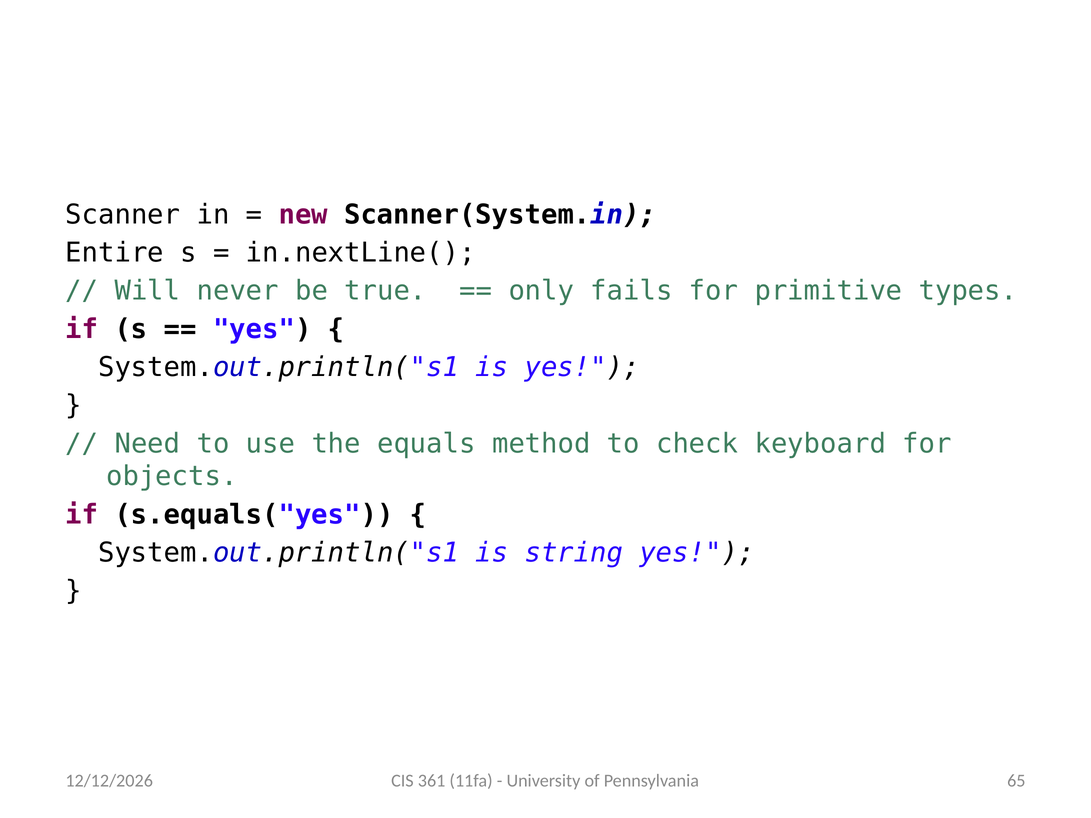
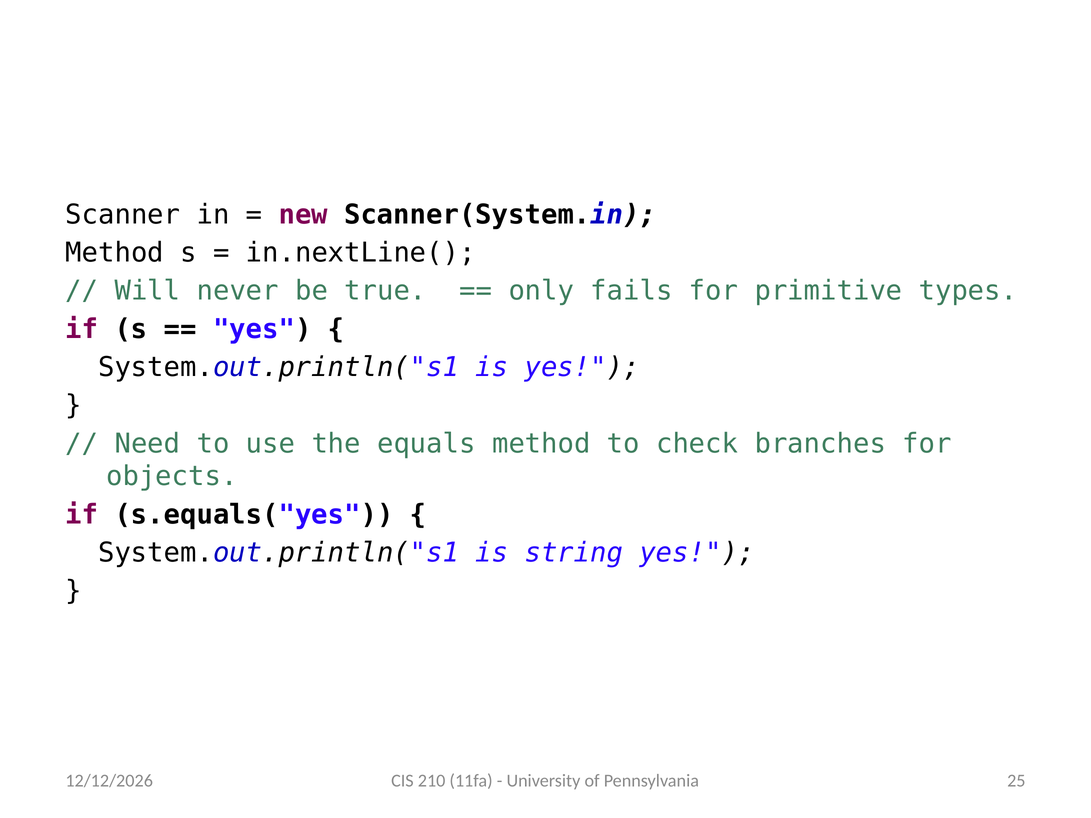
Entire at (115, 253): Entire -> Method
keyboard: keyboard -> branches
361: 361 -> 210
65: 65 -> 25
